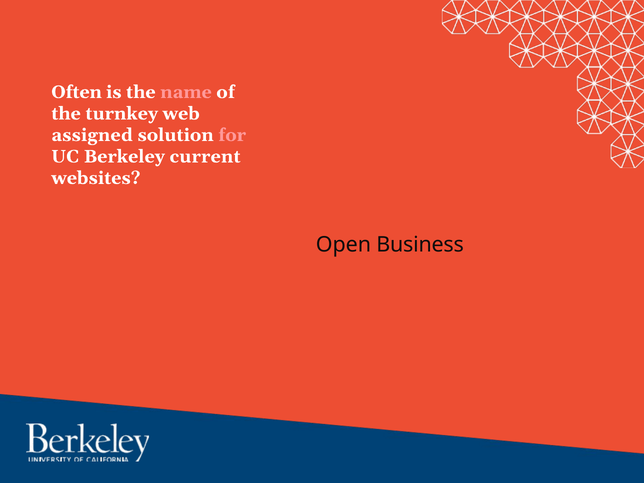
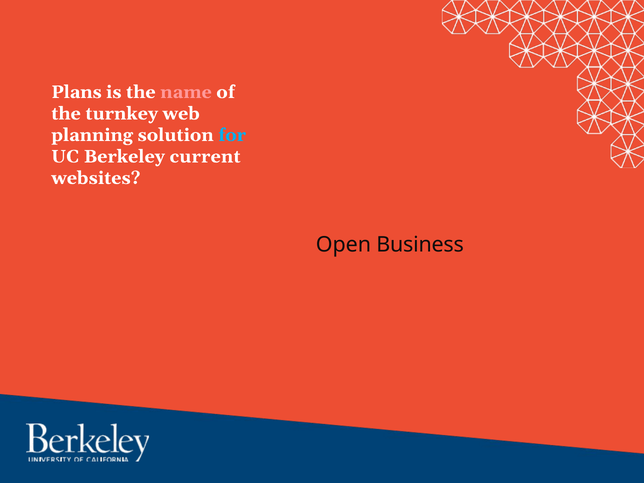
Often: Often -> Plans
assigned: assigned -> planning
for colour: pink -> light blue
